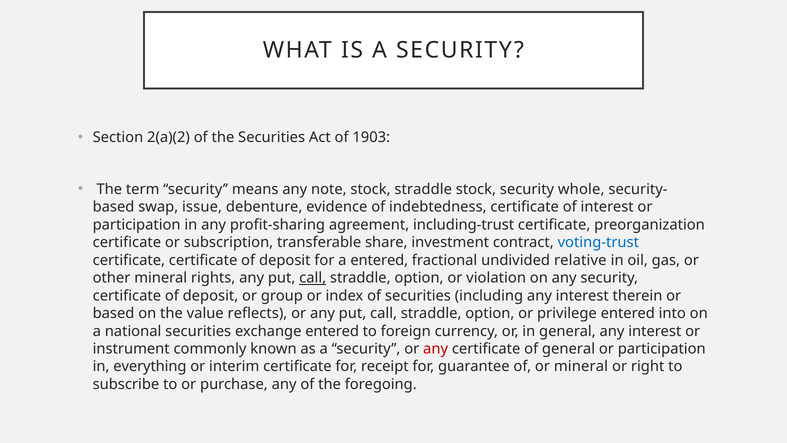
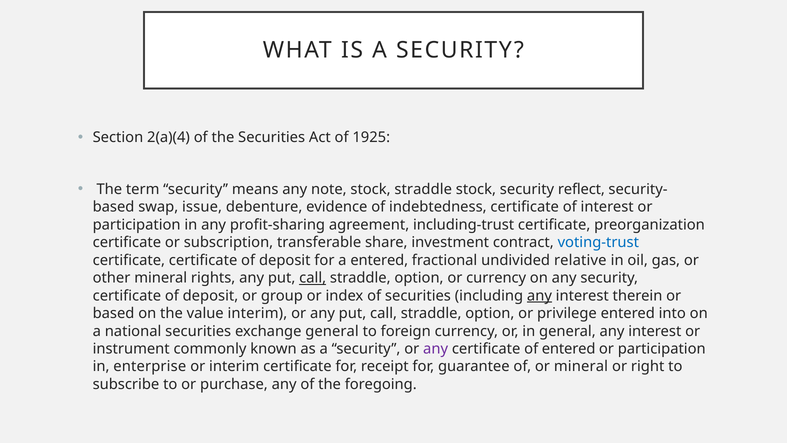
2(a)(2: 2(a)(2 -> 2(a)(4
1903: 1903 -> 1925
whole: whole -> reflect
or violation: violation -> currency
any at (539, 296) underline: none -> present
value reflects: reflects -> interim
exchange entered: entered -> general
any at (436, 349) colour: red -> purple
of general: general -> entered
everything: everything -> enterprise
